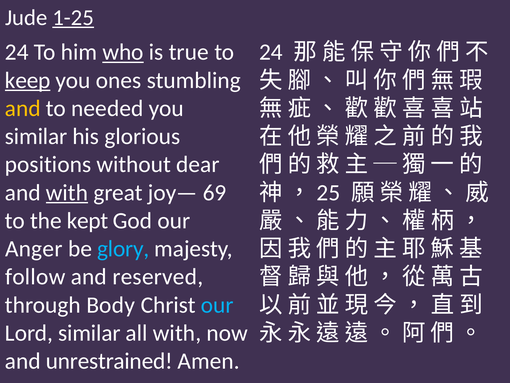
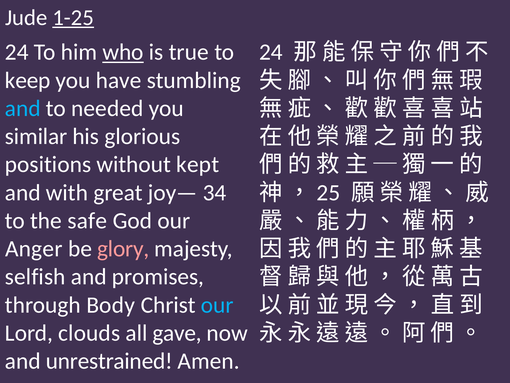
keep underline: present -> none
ones: ones -> have
and at (23, 108) colour: yellow -> light blue
dear: dear -> kept
with at (67, 192) underline: present -> none
69: 69 -> 34
kept: kept -> safe
glory colour: light blue -> pink
follow: follow -> selfish
reserved: reserved -> promises
Lord similar: similar -> clouds
all with: with -> gave
